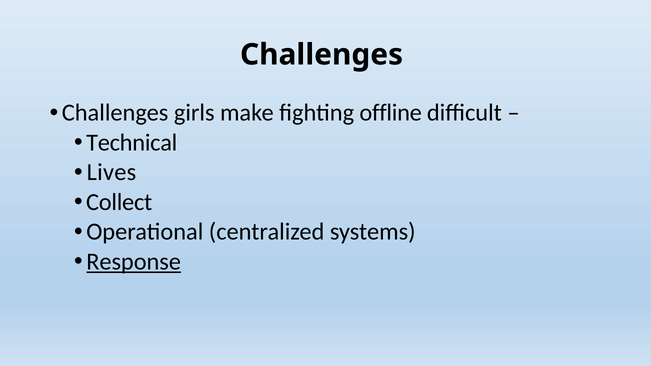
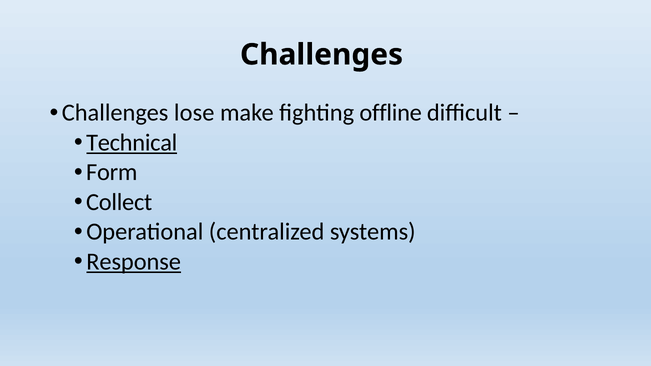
girls: girls -> lose
Technical underline: none -> present
Lives: Lives -> Form
